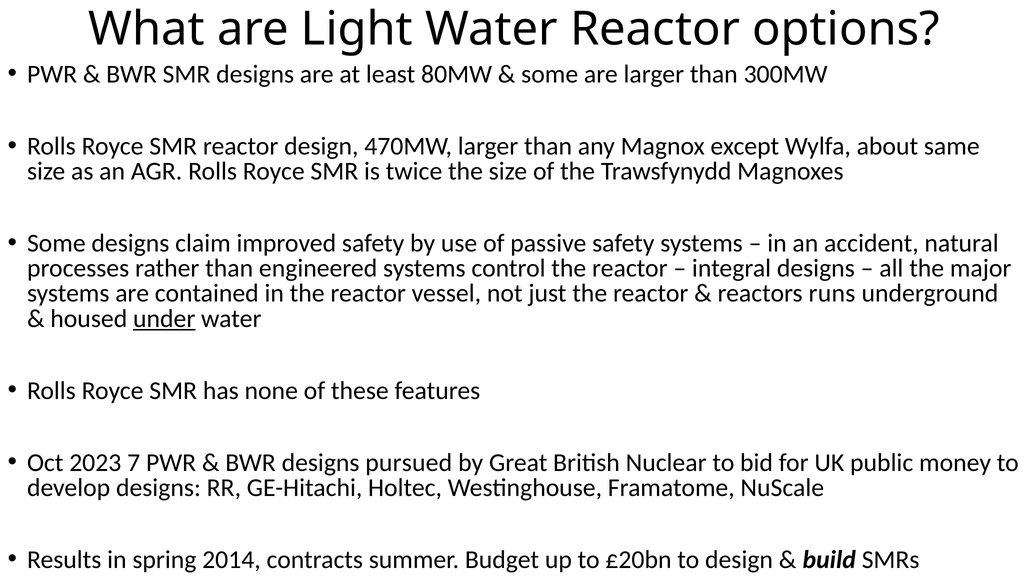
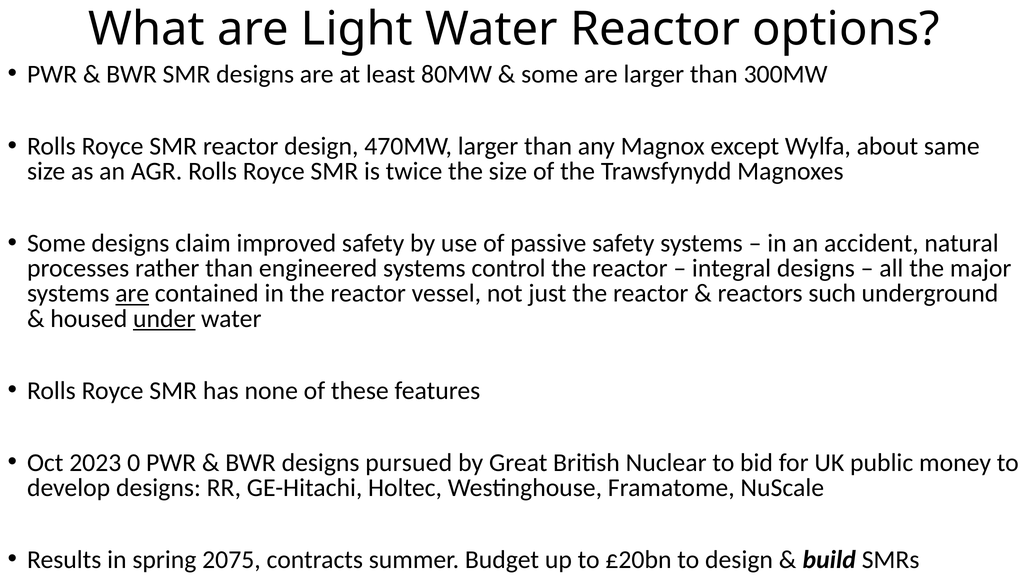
are at (132, 293) underline: none -> present
runs: runs -> such
7: 7 -> 0
2014: 2014 -> 2075
